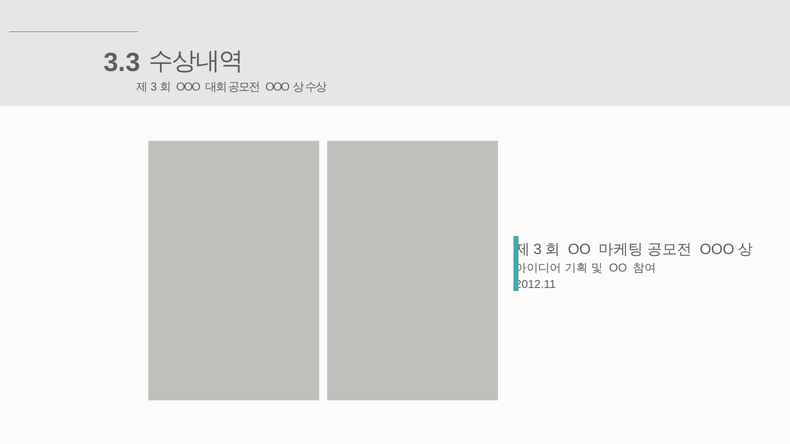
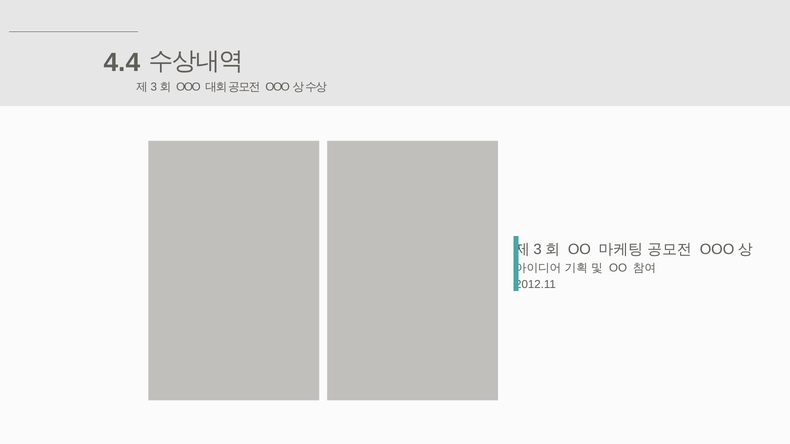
3.3: 3.3 -> 4.4
